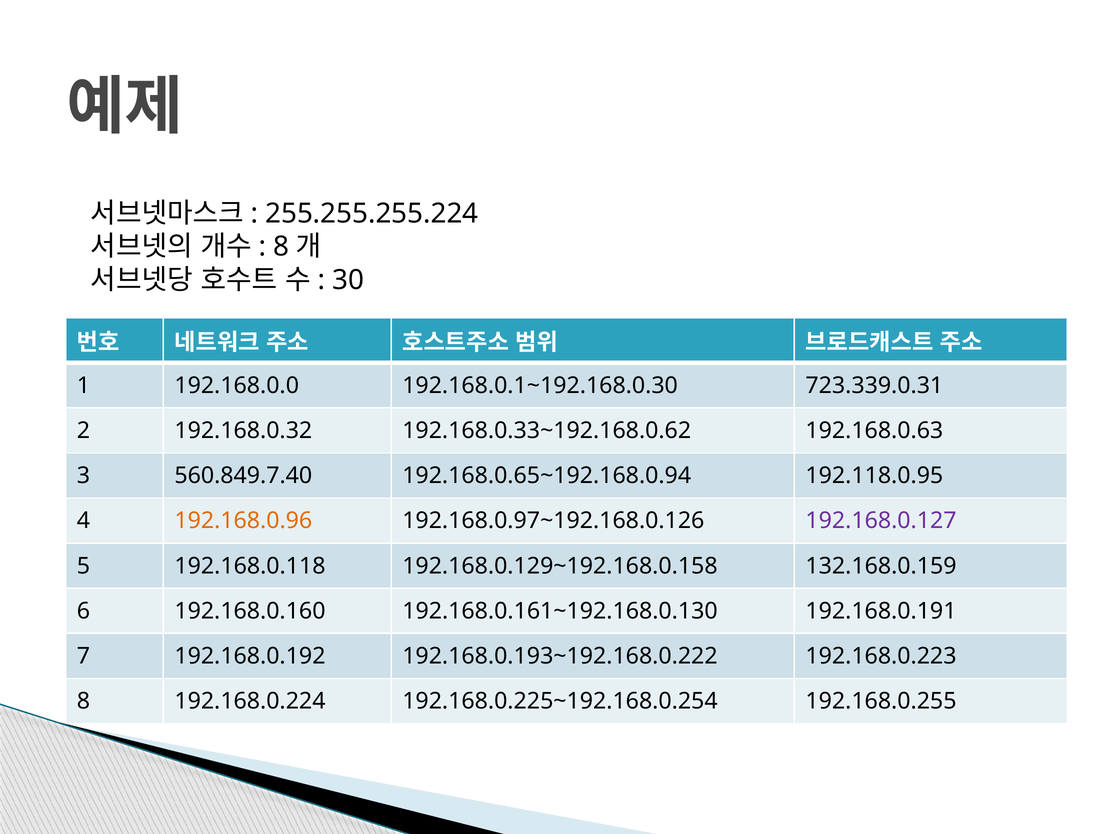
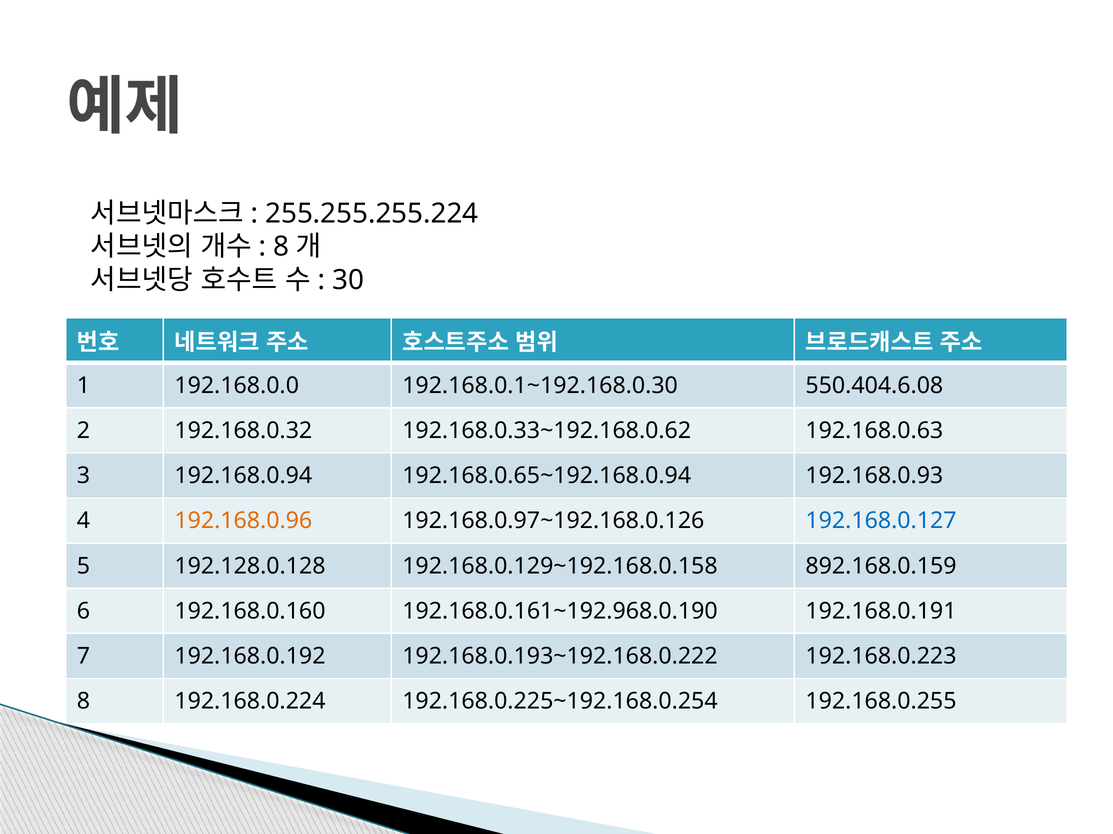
723.339.0.31: 723.339.0.31 -> 550.404.6.08
560.849.7.40: 560.849.7.40 -> 192.168.0.94
192.118.0.95: 192.118.0.95 -> 192.168.0.93
192.168.0.127 colour: purple -> blue
192.168.0.118: 192.168.0.118 -> 192.128.0.128
132.168.0.159: 132.168.0.159 -> 892.168.0.159
192.168.0.161~192.168.0.130: 192.168.0.161~192.168.0.130 -> 192.168.0.161~192.968.0.190
